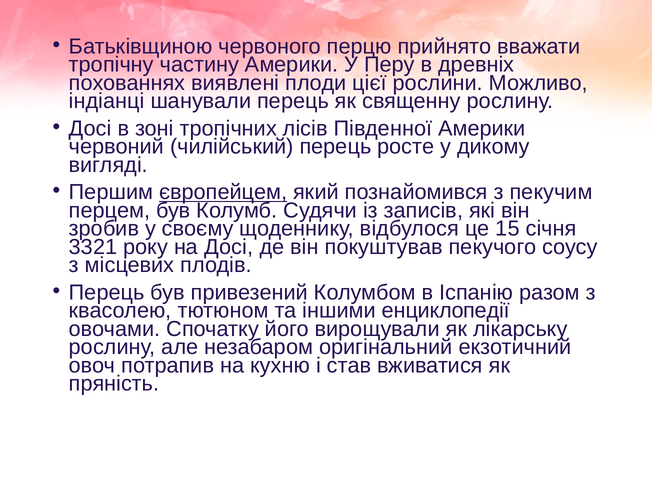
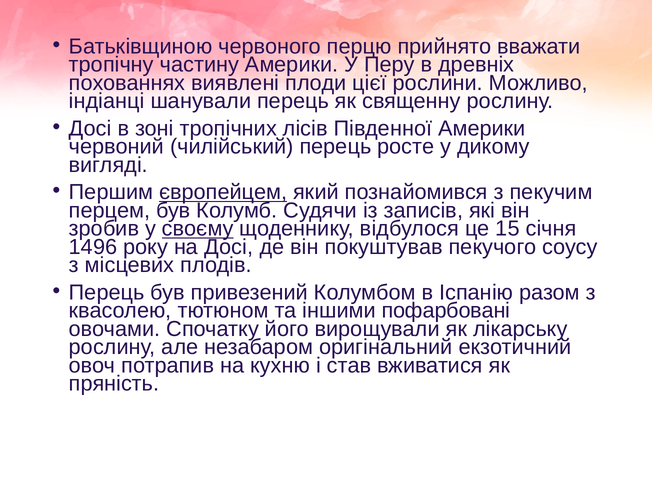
своєму underline: none -> present
3321: 3321 -> 1496
енциклопедії: енциклопедії -> пофарбовані
